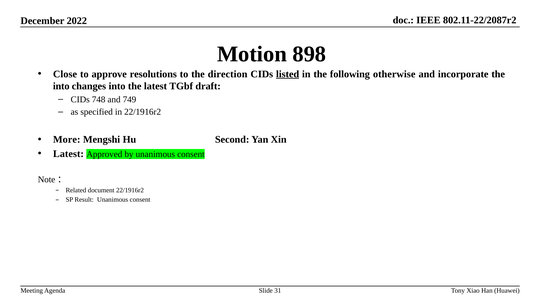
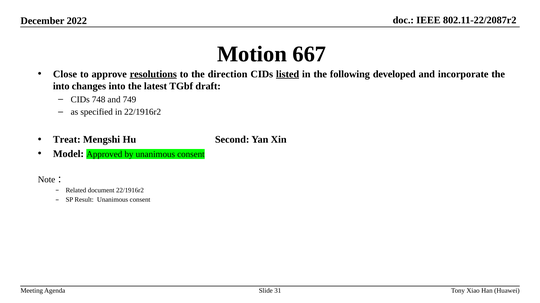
898: 898 -> 667
resolutions underline: none -> present
otherwise: otherwise -> developed
More: More -> Treat
Latest at (68, 154): Latest -> Model
